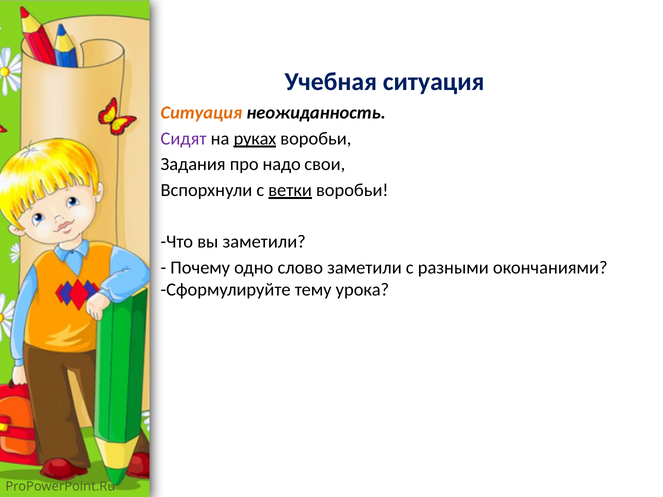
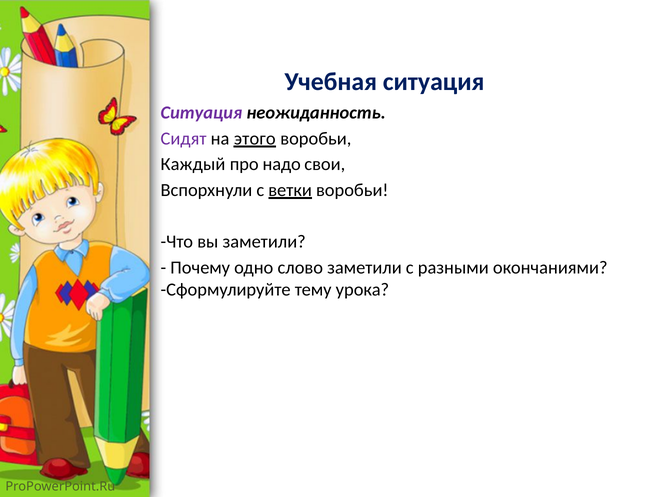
Ситуация at (201, 113) colour: orange -> purple
руках: руках -> этого
Задания: Задания -> Каждый
